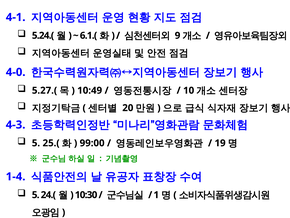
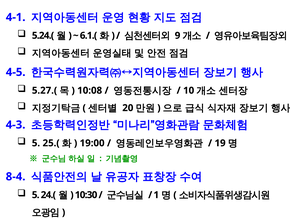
4-0: 4-0 -> 4-5
10:49: 10:49 -> 10:08
99:00: 99:00 -> 19:00
1-4: 1-4 -> 8-4
